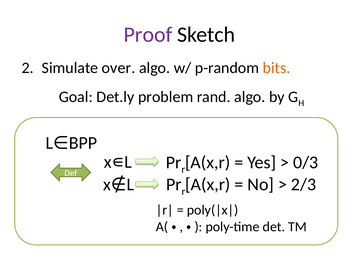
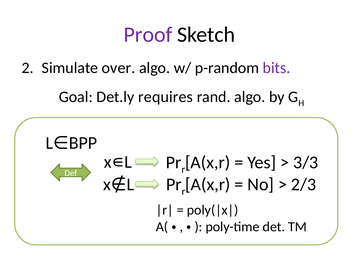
bits colour: orange -> purple
problem: problem -> requires
0/3: 0/3 -> 3/3
